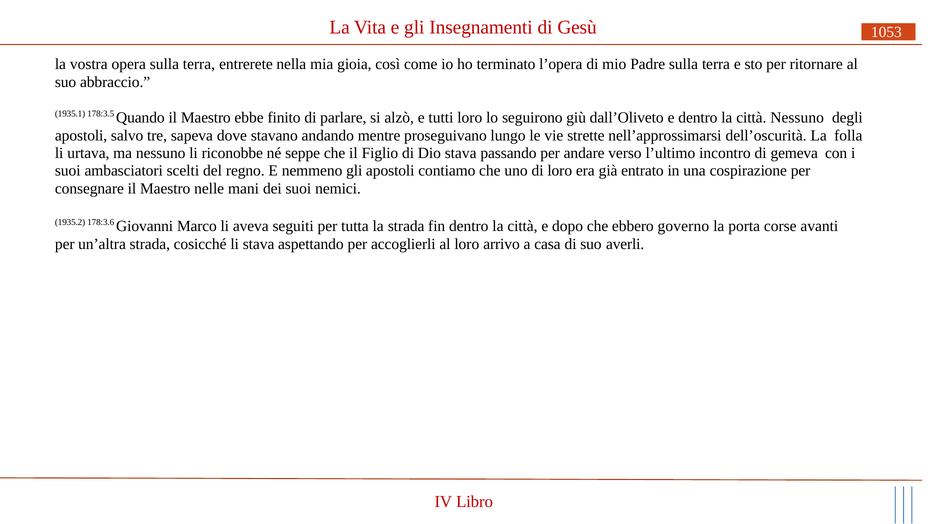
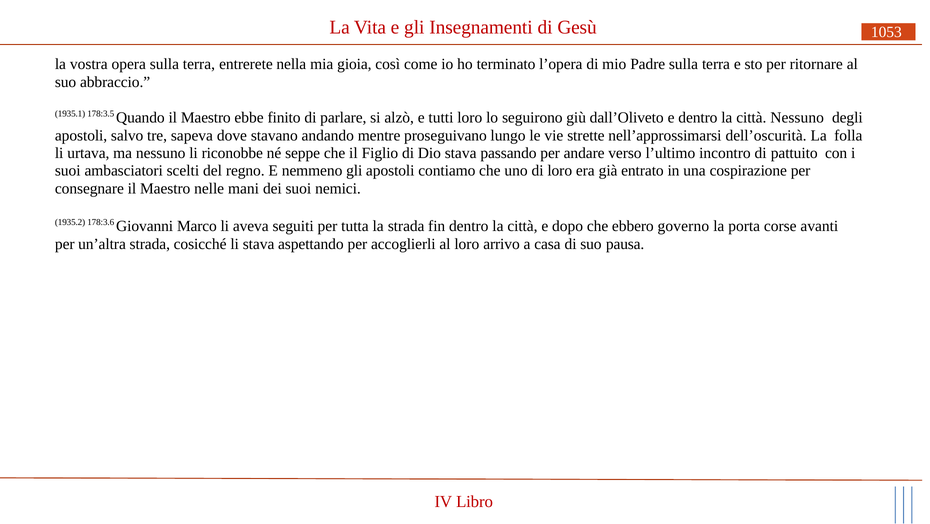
gemeva: gemeva -> pattuito
averli: averli -> pausa
